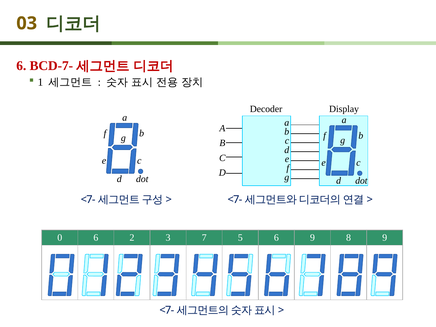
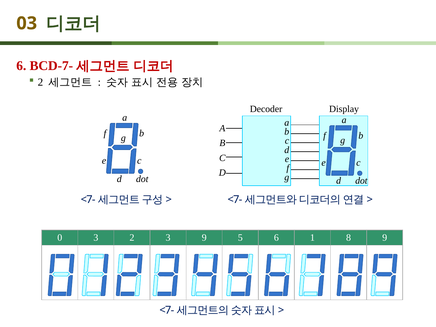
1 at (40, 82): 1 -> 2
0 6: 6 -> 3
3 7: 7 -> 9
6 9: 9 -> 1
